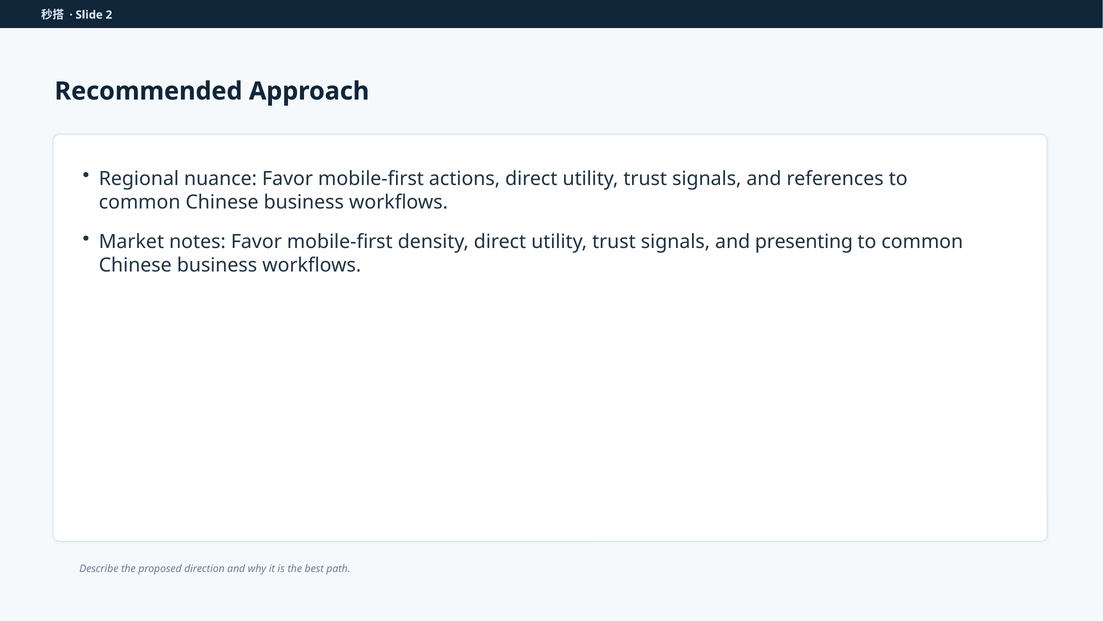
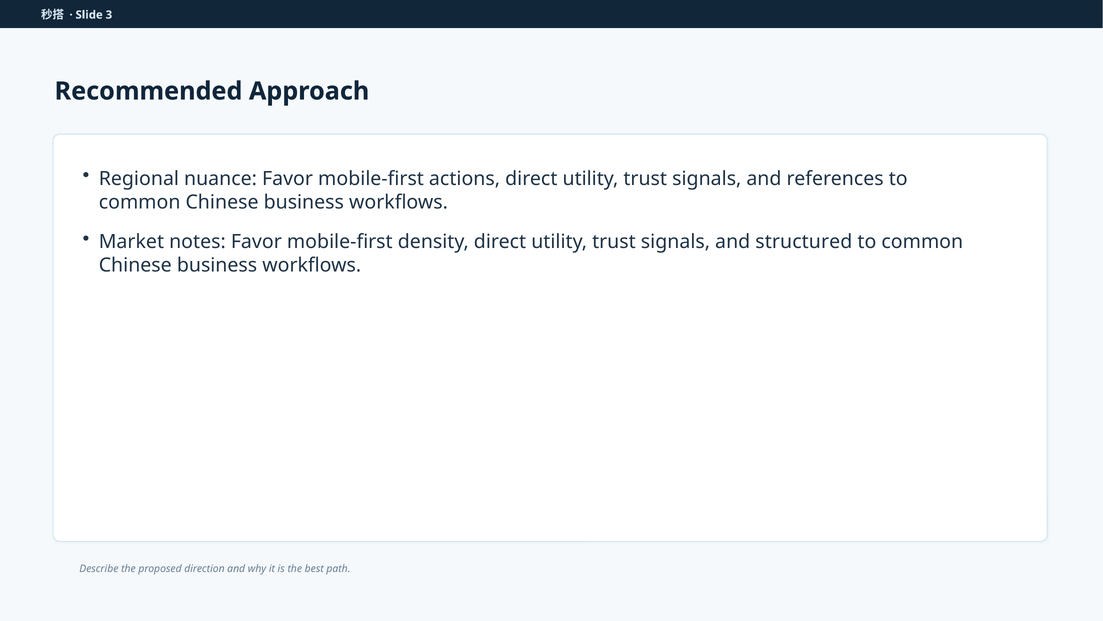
2: 2 -> 3
presenting: presenting -> structured
